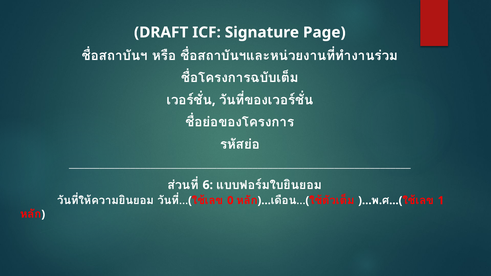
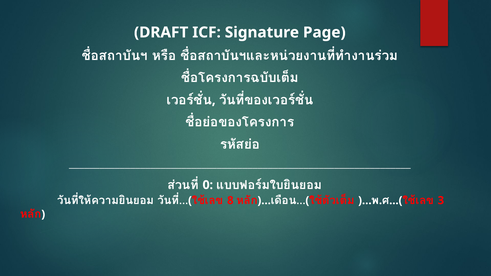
6: 6 -> 0
0: 0 -> 8
1: 1 -> 3
